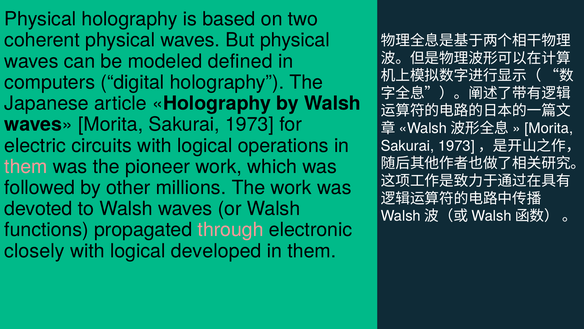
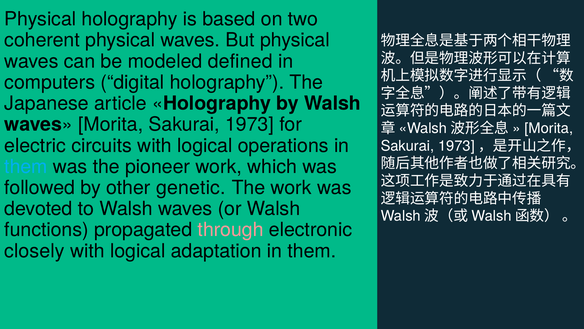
them at (26, 166) colour: pink -> light blue
millions: millions -> genetic
developed: developed -> adaptation
